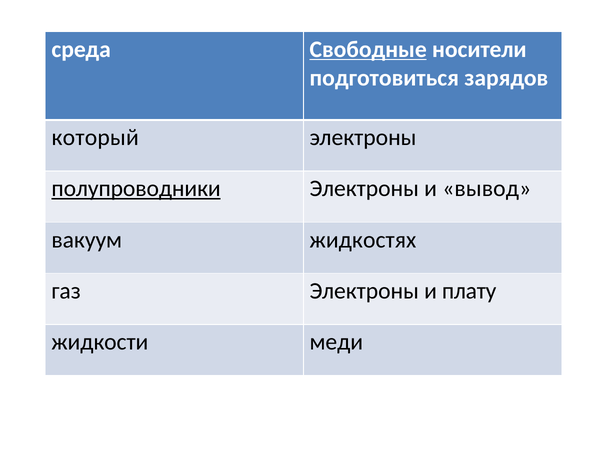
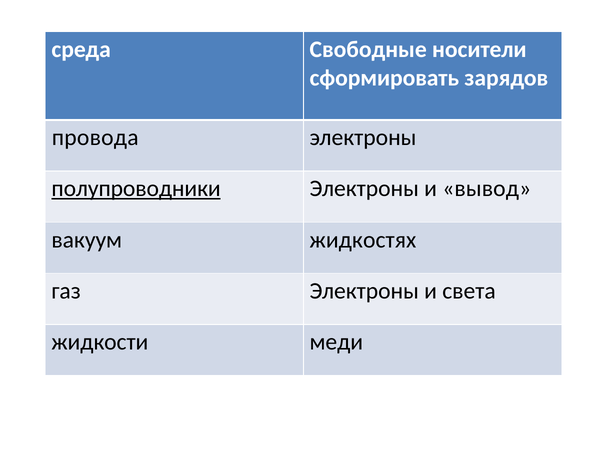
Свободные underline: present -> none
подготовиться: подготовиться -> сформировать
который: который -> провода
плату: плату -> света
